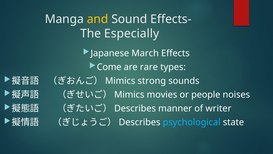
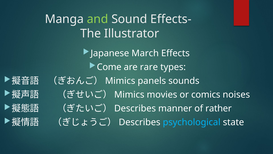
and colour: yellow -> light green
Especially: Especially -> Illustrator
strong: strong -> panels
people: people -> comics
writer: writer -> rather
